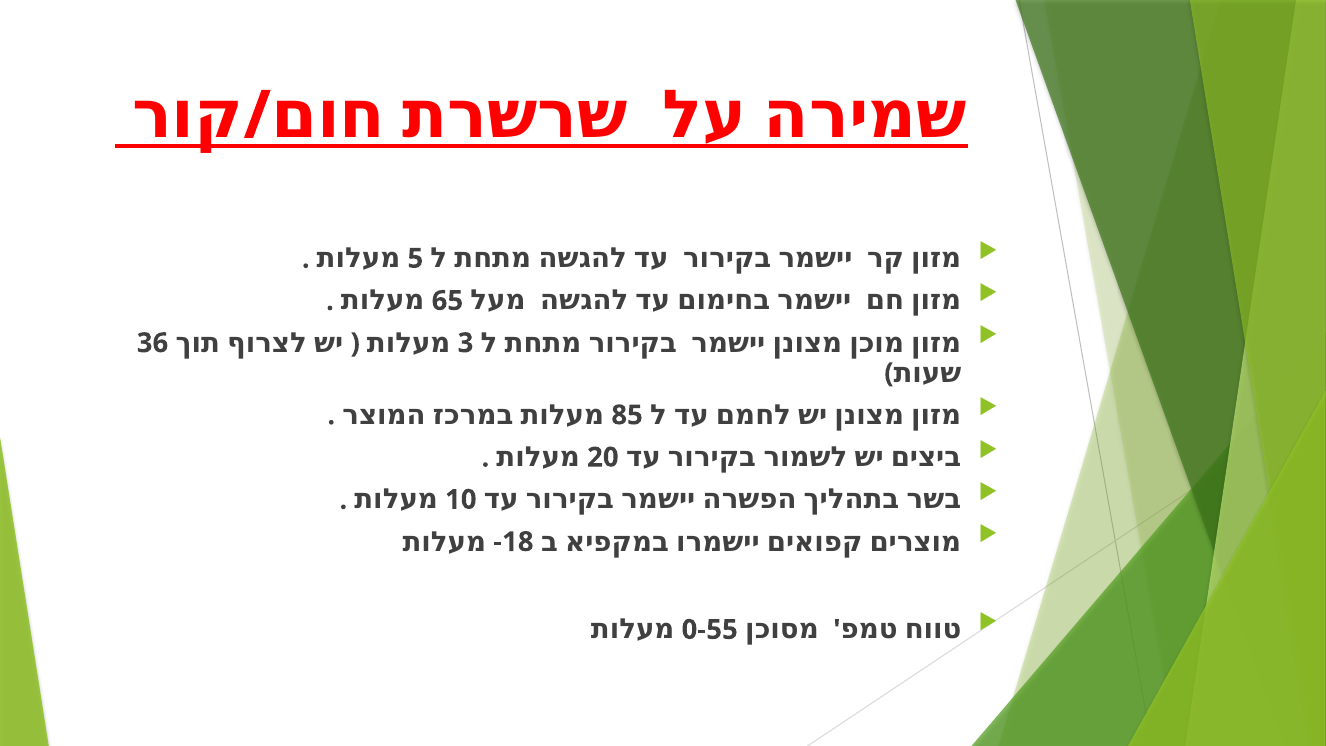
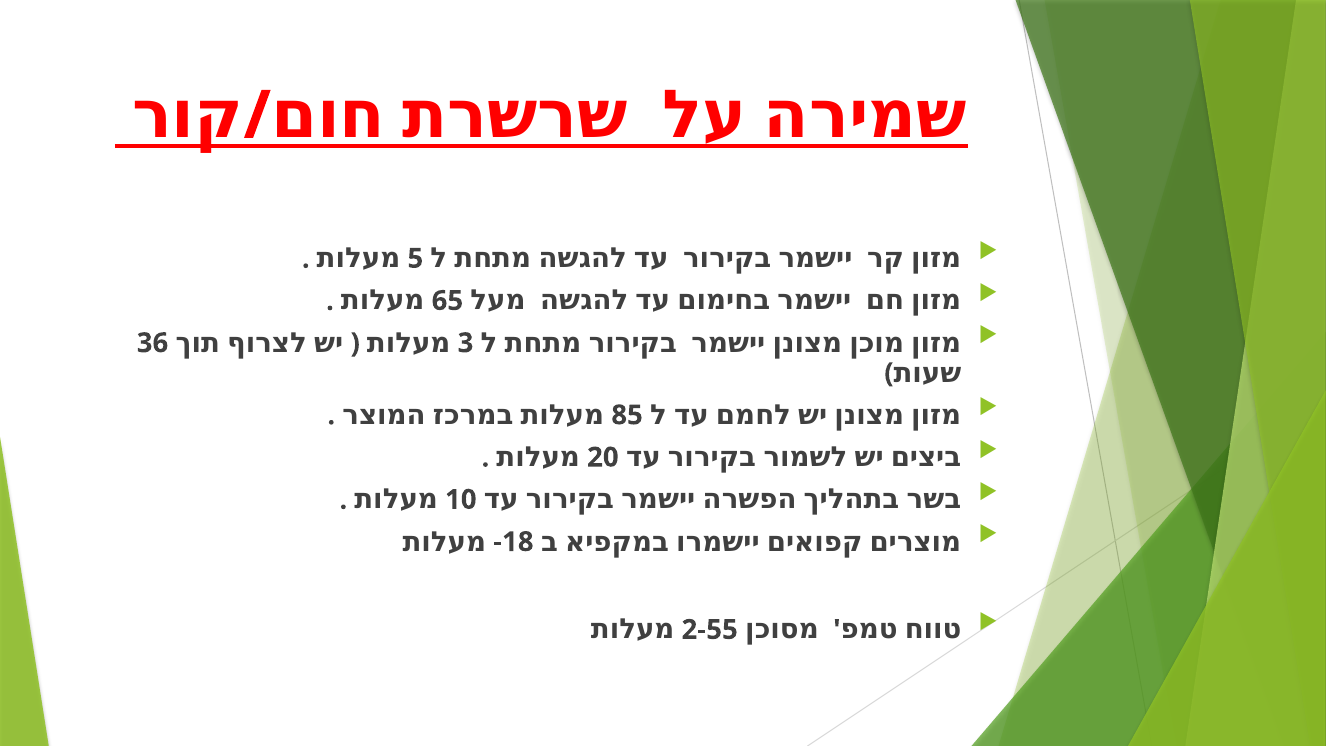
0-55: 0-55 -> 2-55
